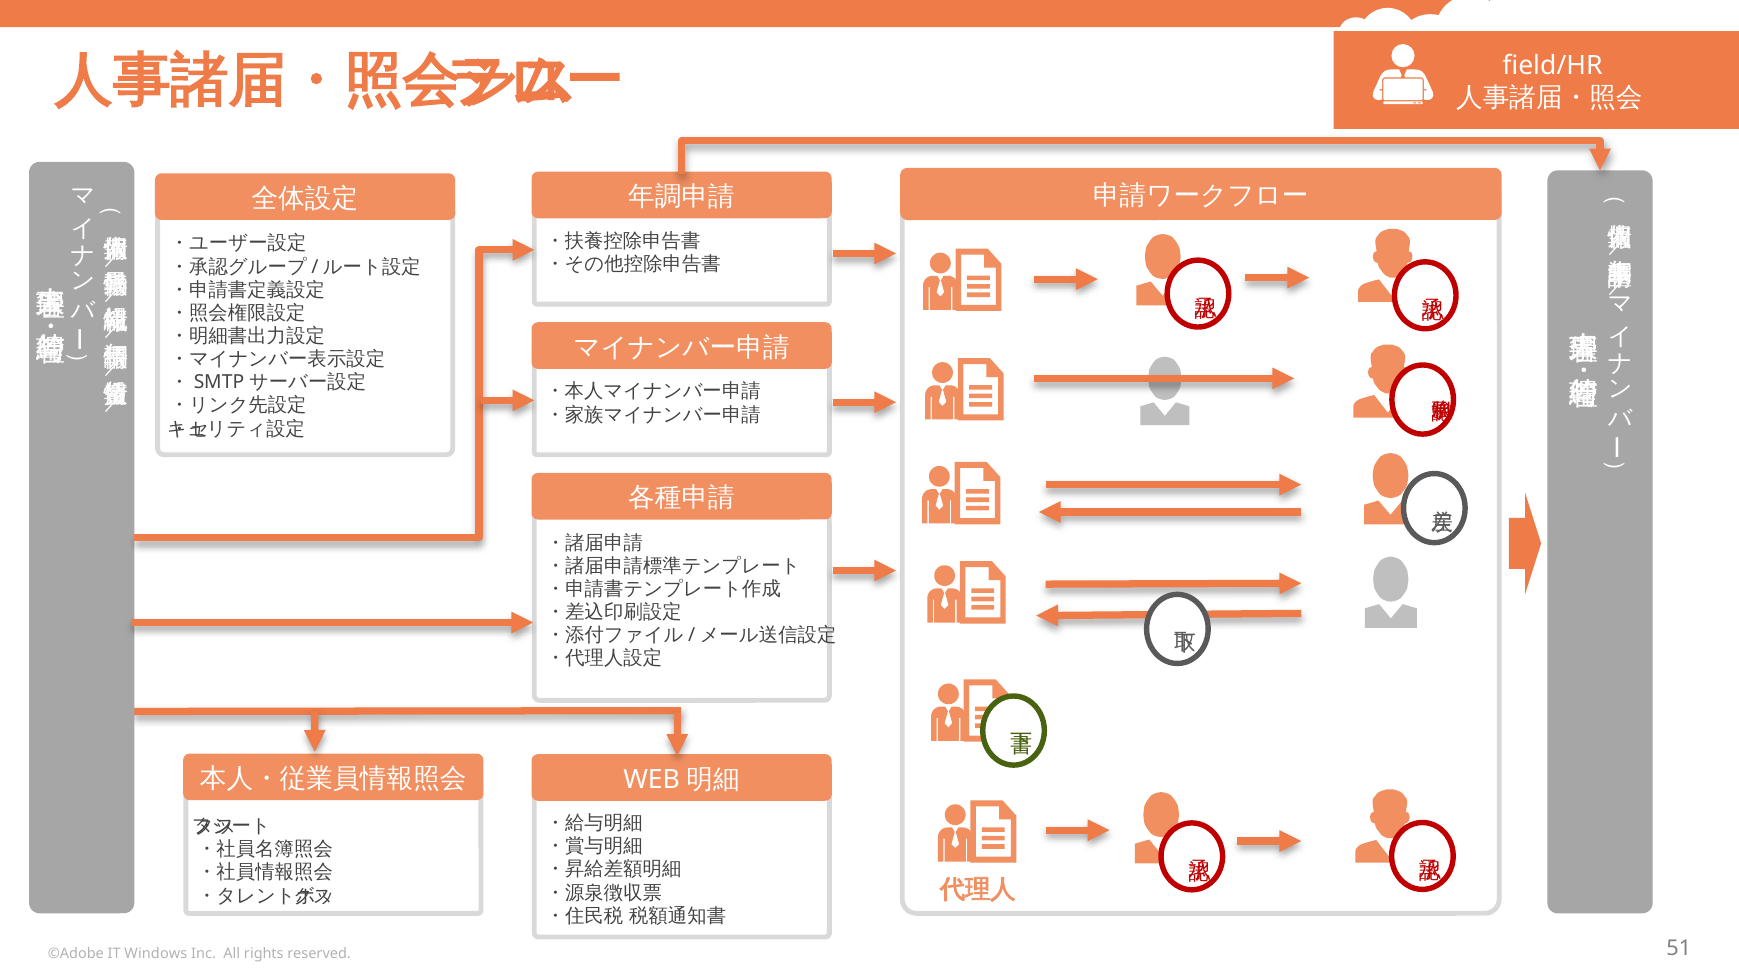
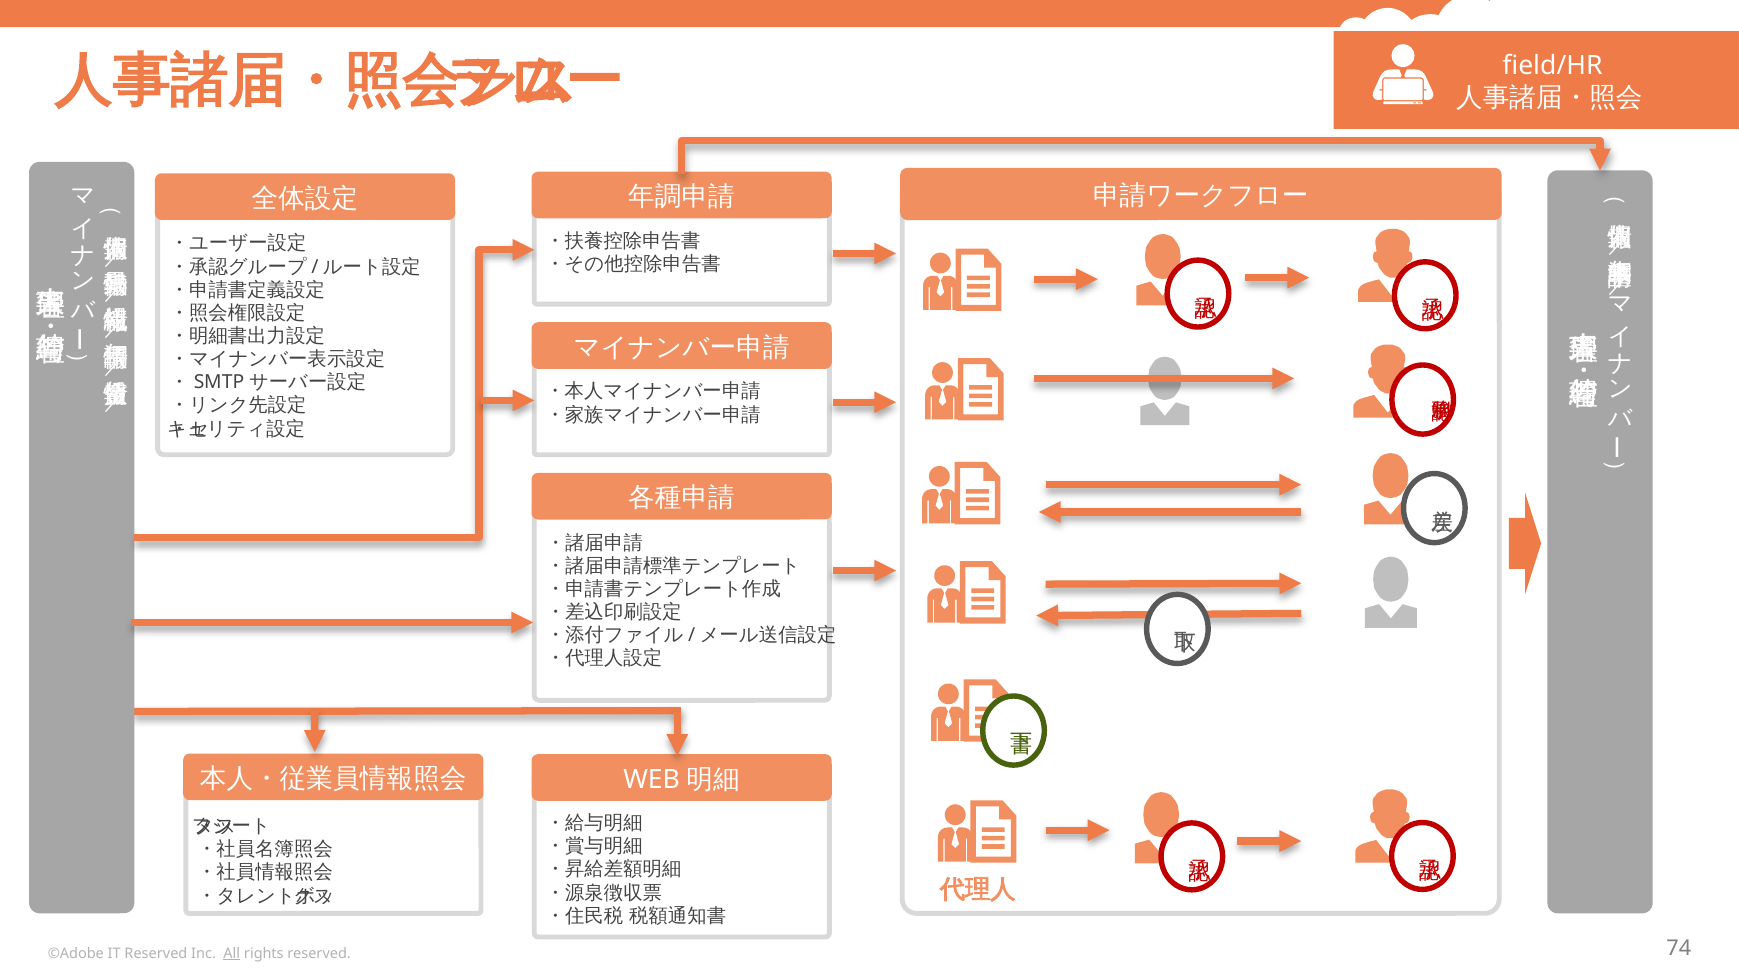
IT Windows: Windows -> Reserved
All underline: none -> present
51: 51 -> 74
